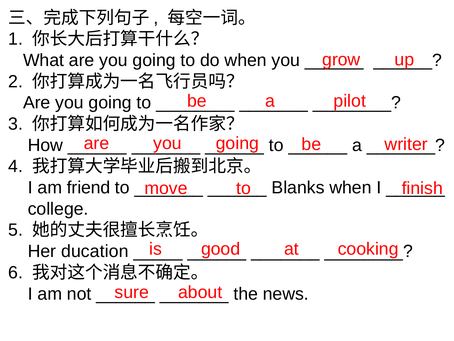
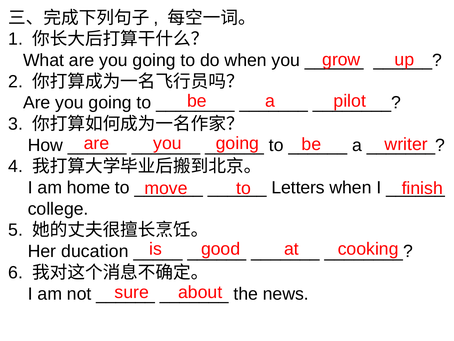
friend: friend -> home
Blanks: Blanks -> Letters
